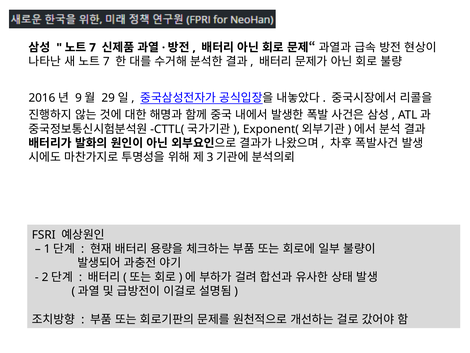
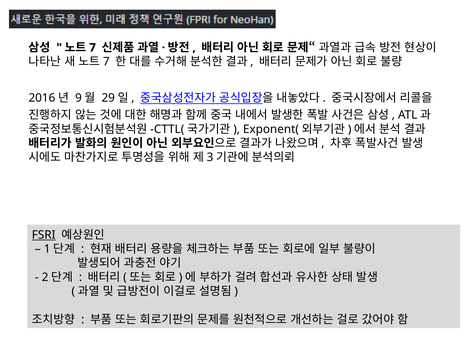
FSRI underline: none -> present
